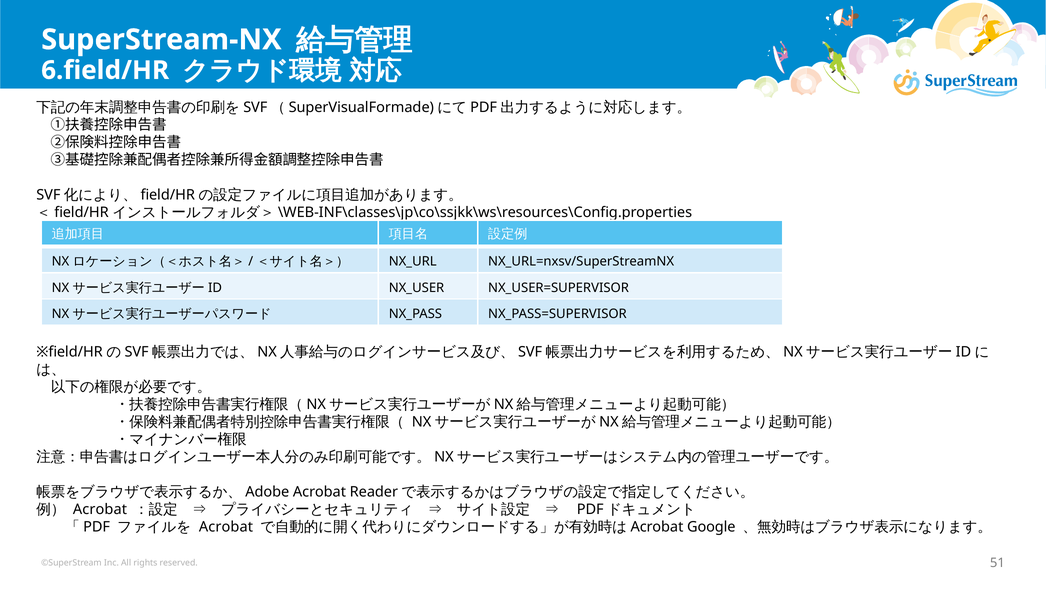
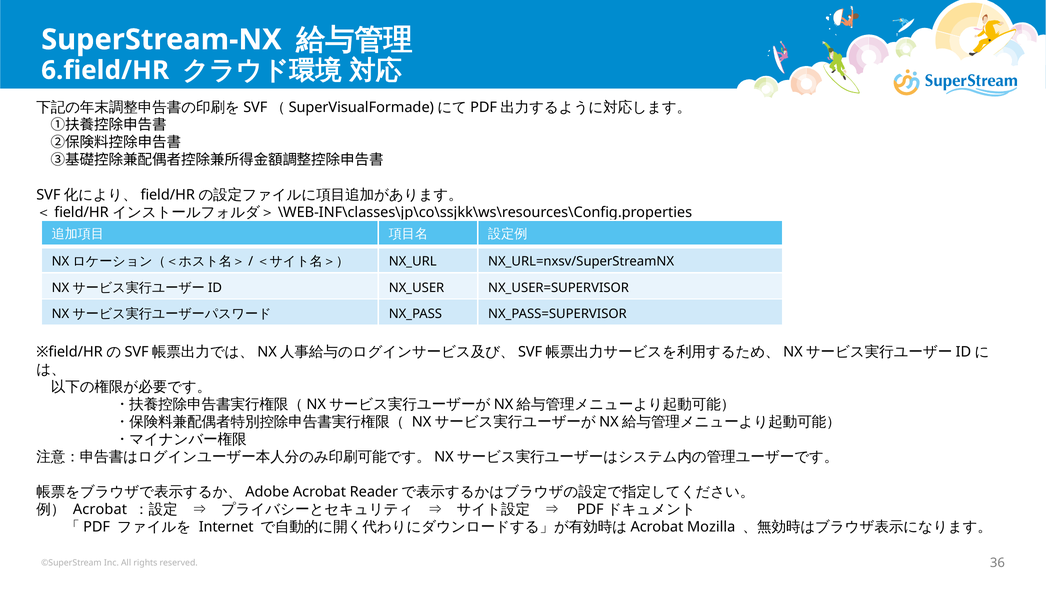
Acrobat at (226, 526): Acrobat -> Internet
Google: Google -> Mozilla
51: 51 -> 36
